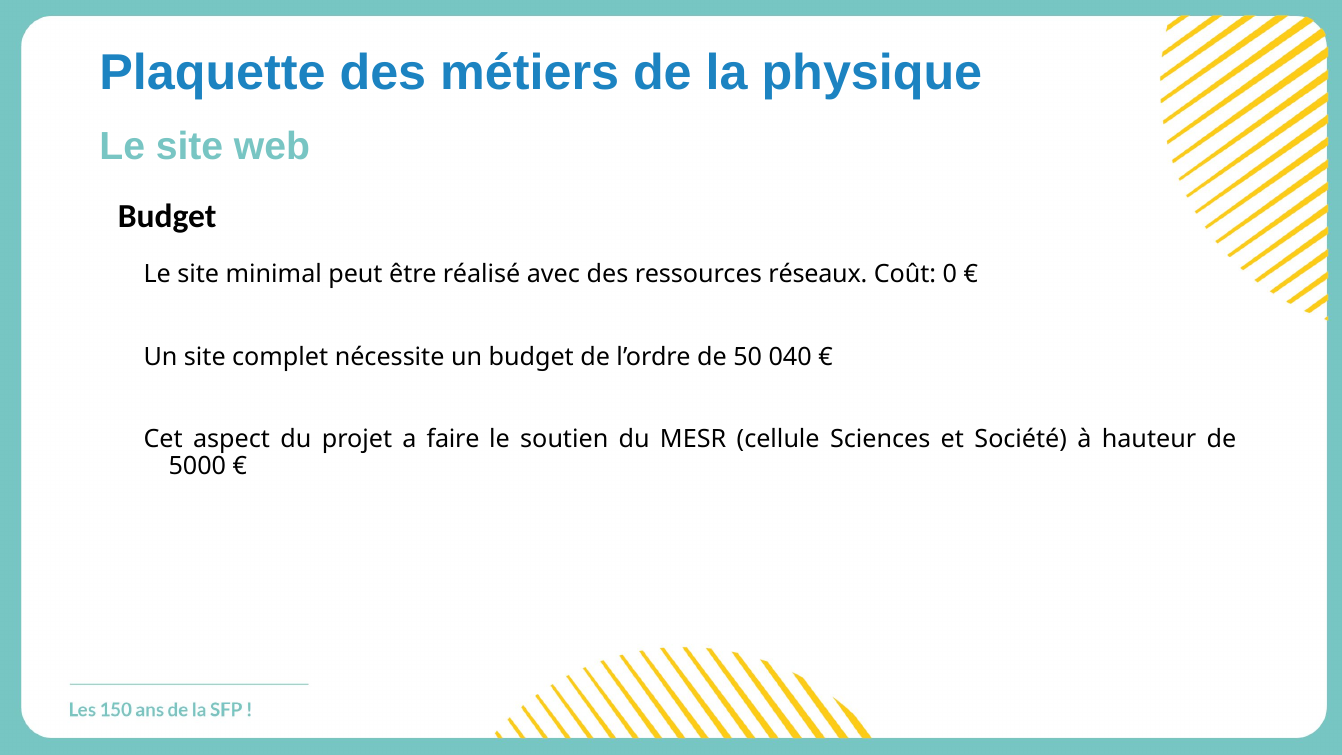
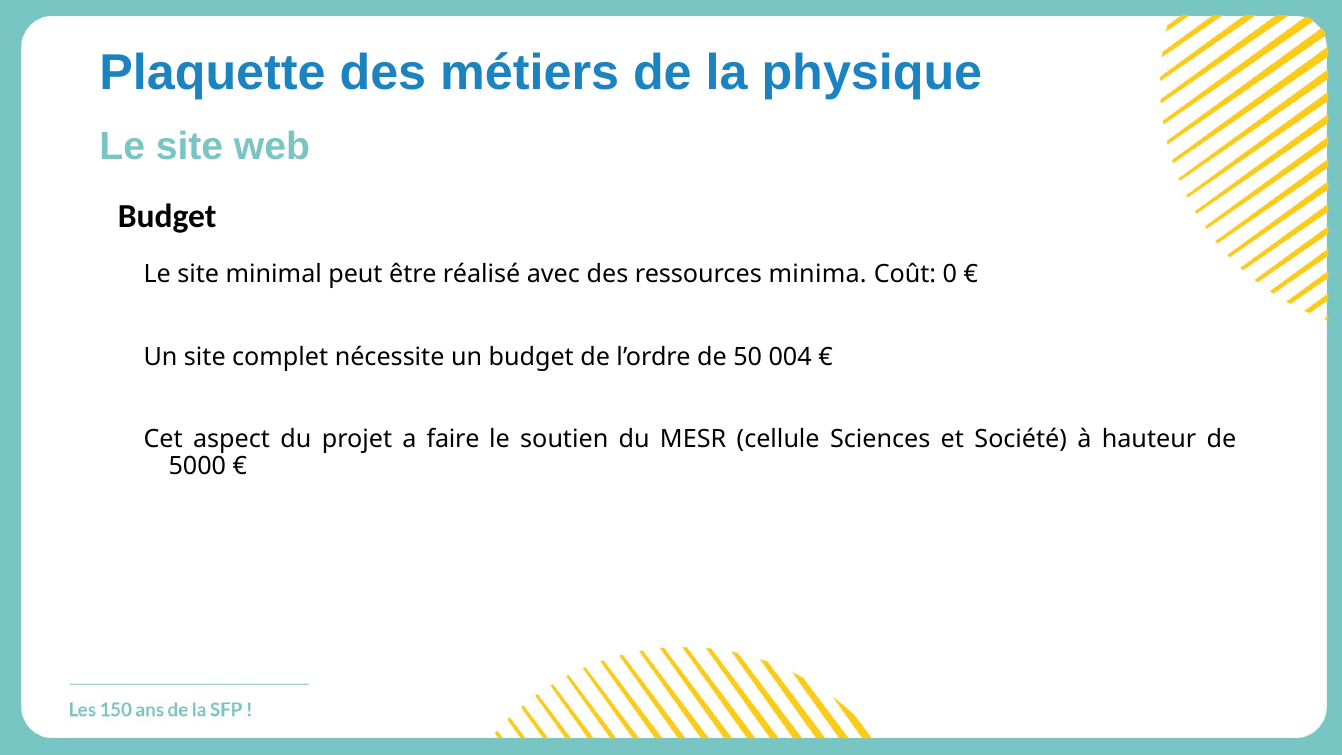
réseaux: réseaux -> minima
040: 040 -> 004
